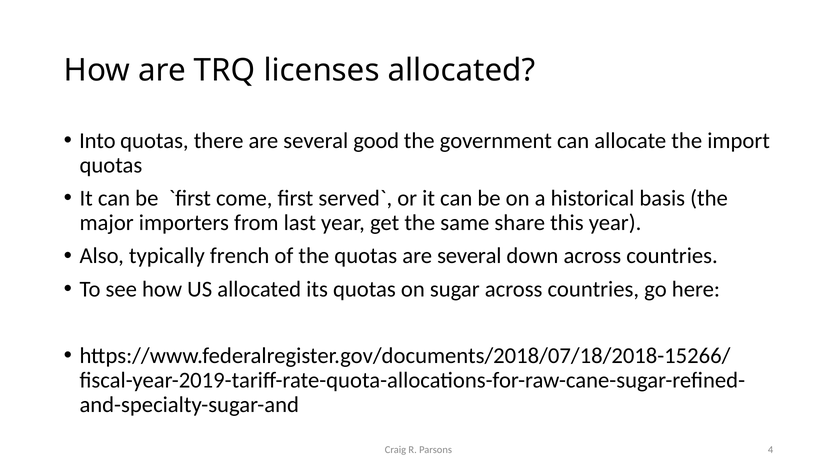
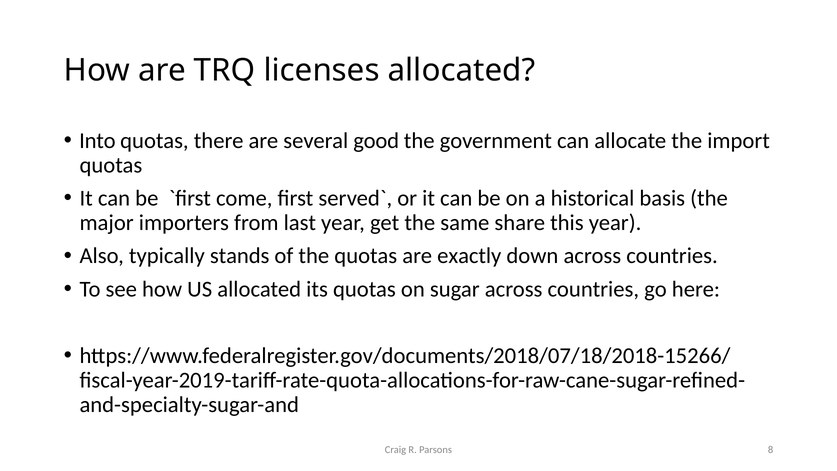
french: french -> stands
quotas are several: several -> exactly
4: 4 -> 8
